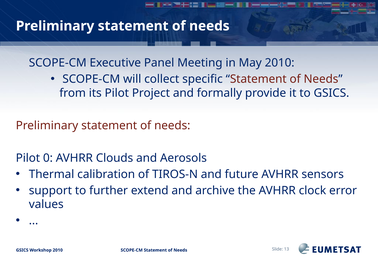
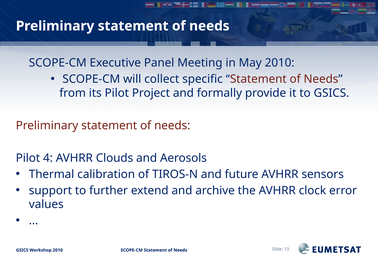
0: 0 -> 4
